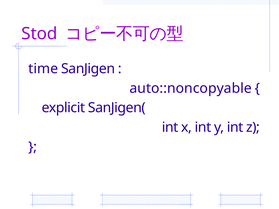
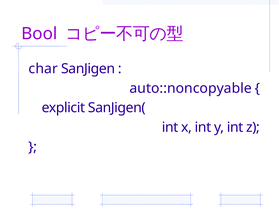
Stod: Stod -> Bool
time: time -> char
